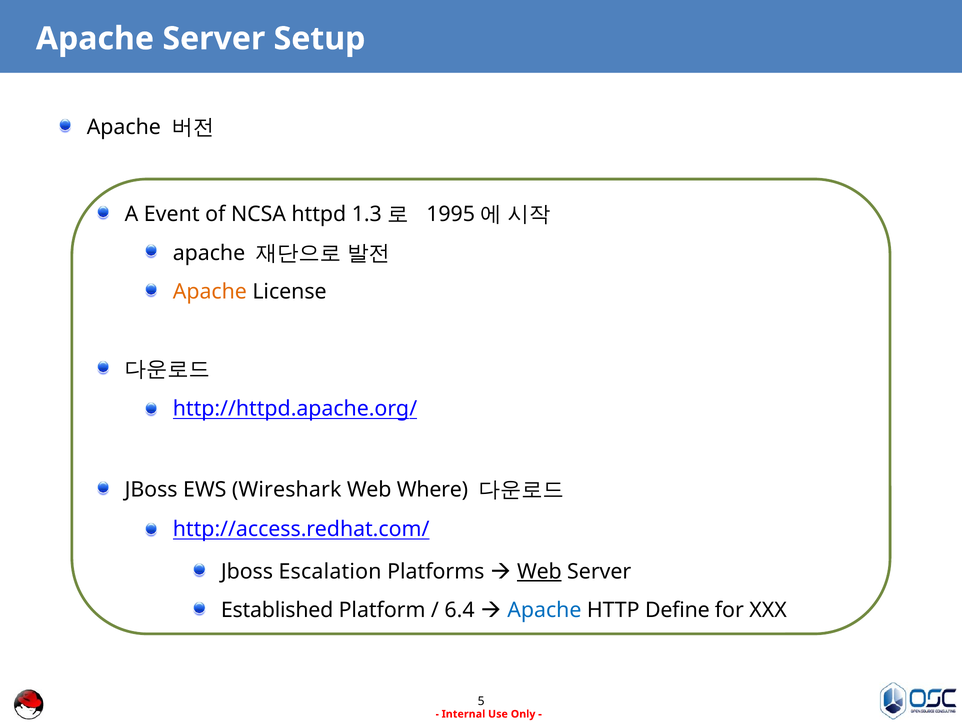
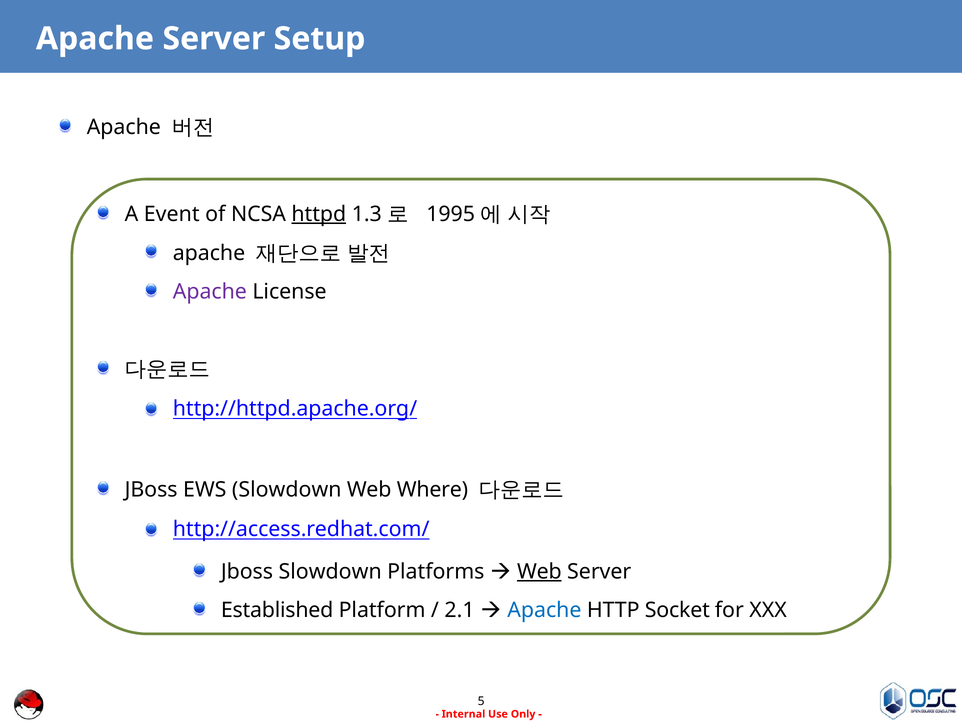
httpd underline: none -> present
Apache at (210, 292) colour: orange -> purple
EWS Wireshark: Wireshark -> Slowdown
Jboss Escalation: Escalation -> Slowdown
6.4: 6.4 -> 2.1
Define: Define -> Socket
